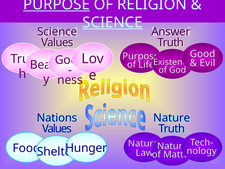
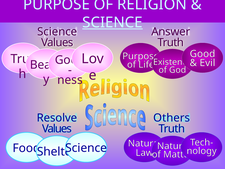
PURPOSE at (57, 4) underline: present -> none
Nations: Nations -> Resolve
Nature at (172, 118): Nature -> Others
Hunger at (86, 148): Hunger -> Science
